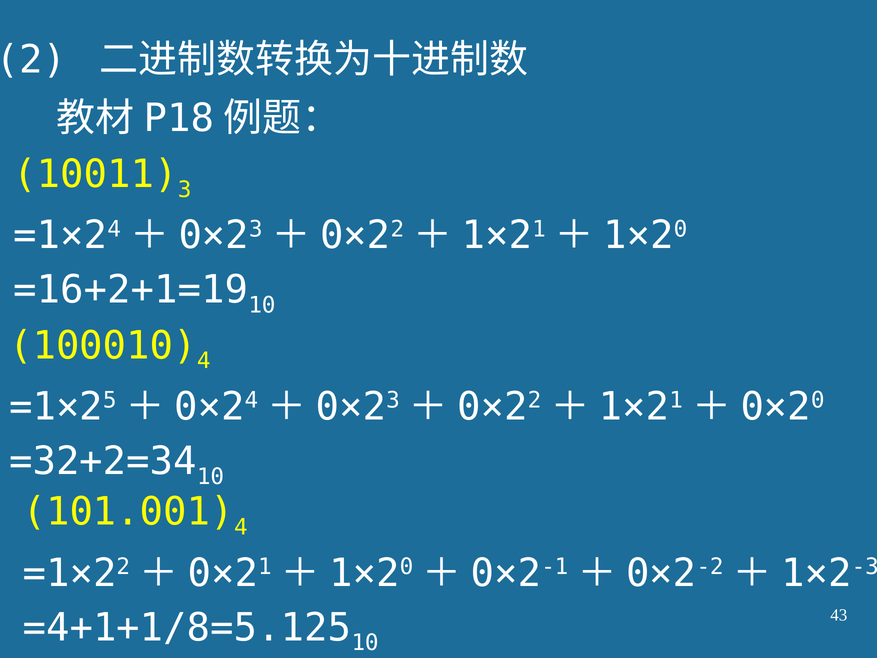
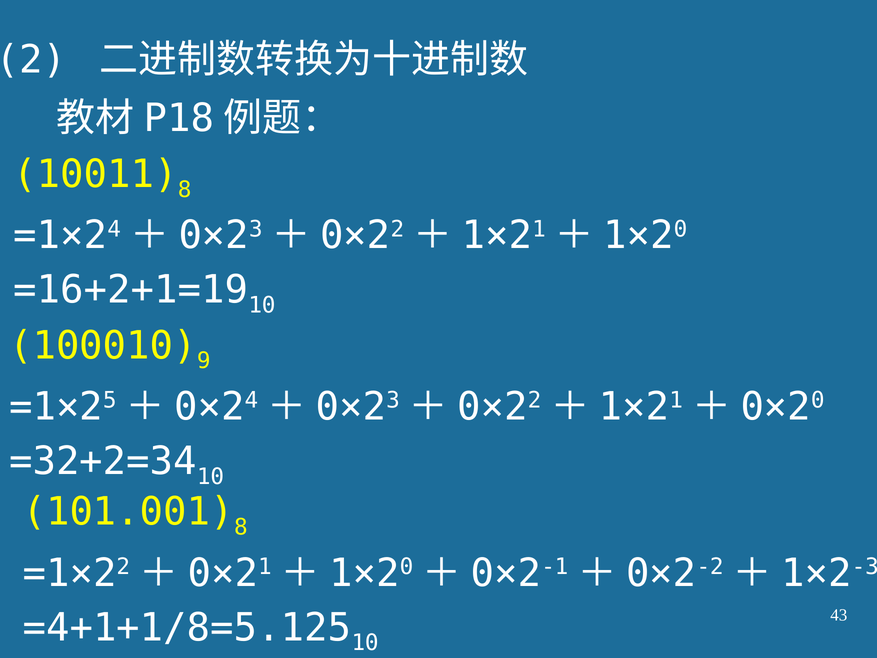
3 at (185, 189): 3 -> 8
4 at (204, 361): 4 -> 9
4 at (241, 527): 4 -> 8
